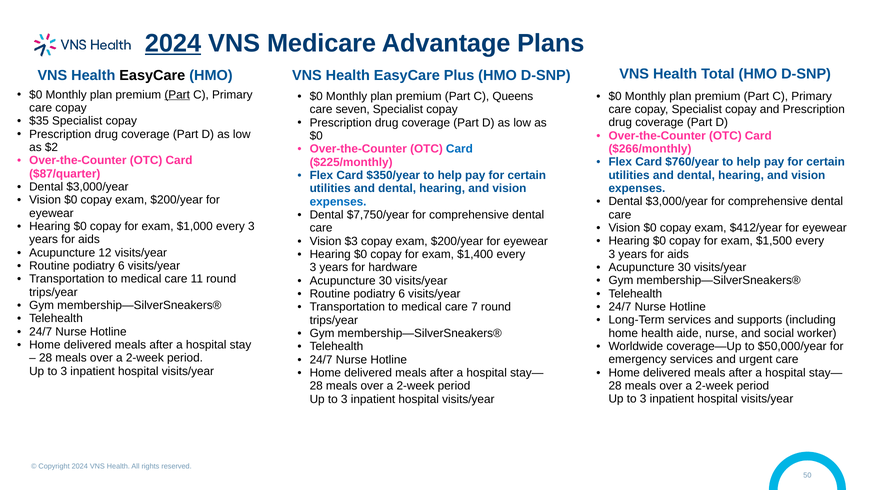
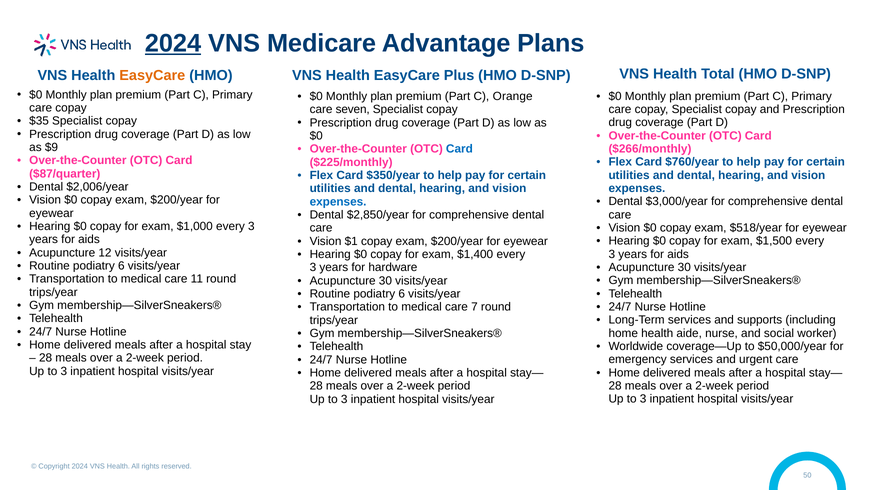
EasyCare at (152, 75) colour: black -> orange
Part at (177, 94) underline: present -> none
Queens: Queens -> Orange
$2: $2 -> $9
$3,000/year at (97, 187): $3,000/year -> $2,006/year
$7,750/year: $7,750/year -> $2,850/year
$412/year: $412/year -> $518/year
$3: $3 -> $1
